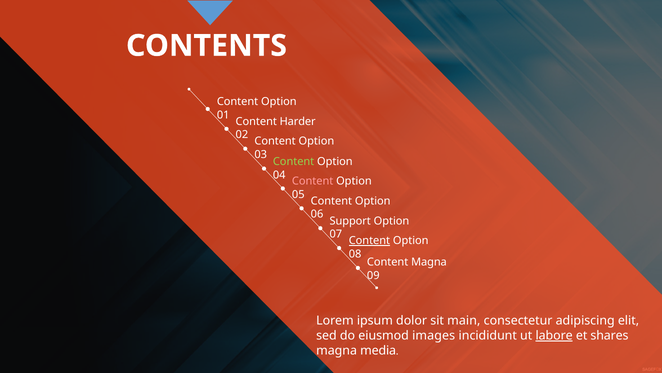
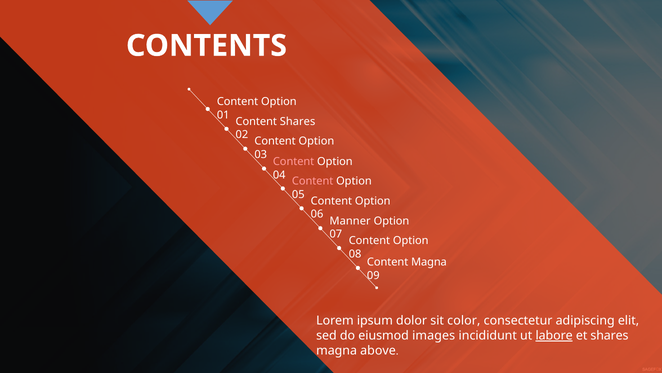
Content Harder: Harder -> Shares
Content at (294, 162) colour: light green -> pink
Support: Support -> Manner
Content at (369, 240) underline: present -> none
main: main -> color
media: media -> above
